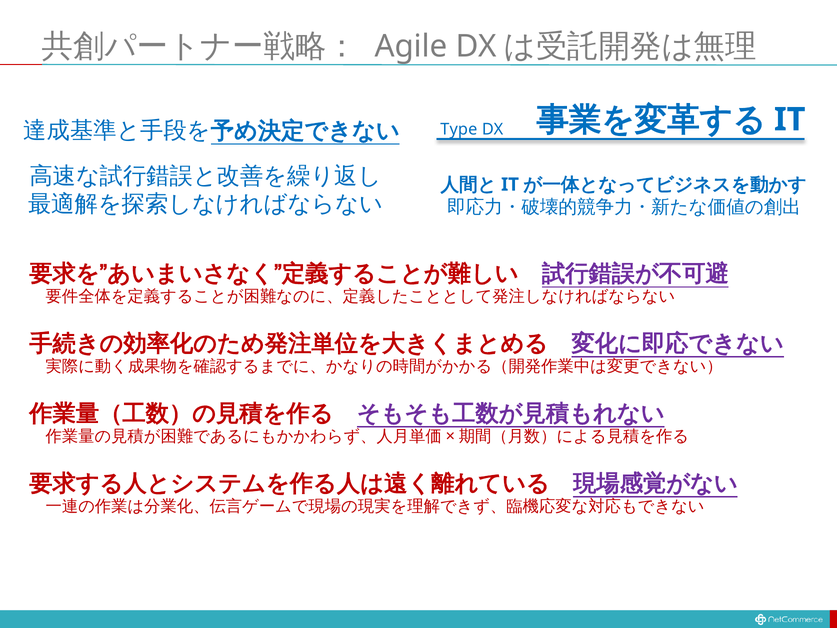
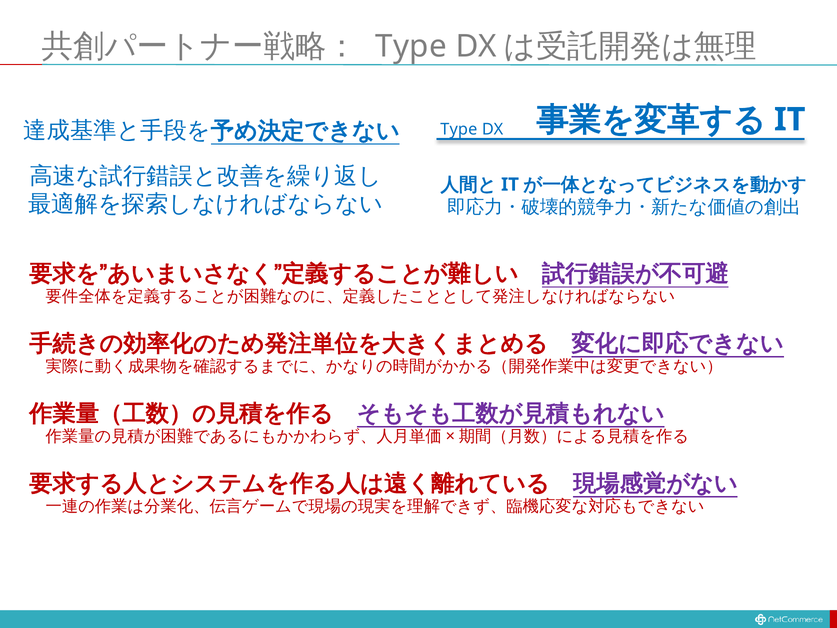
Agile at (411, 46): Agile -> Type
